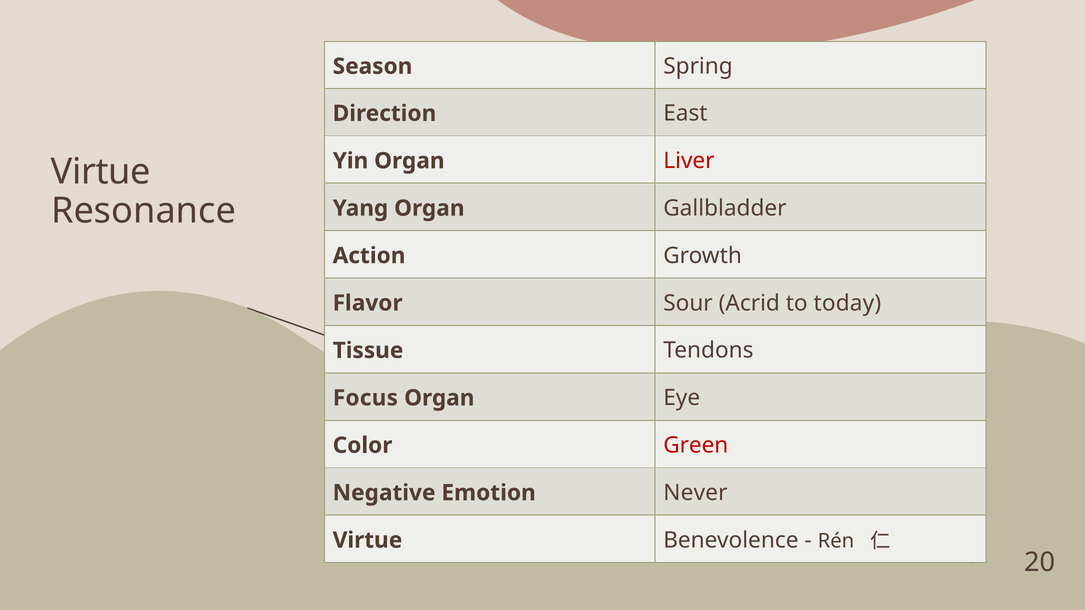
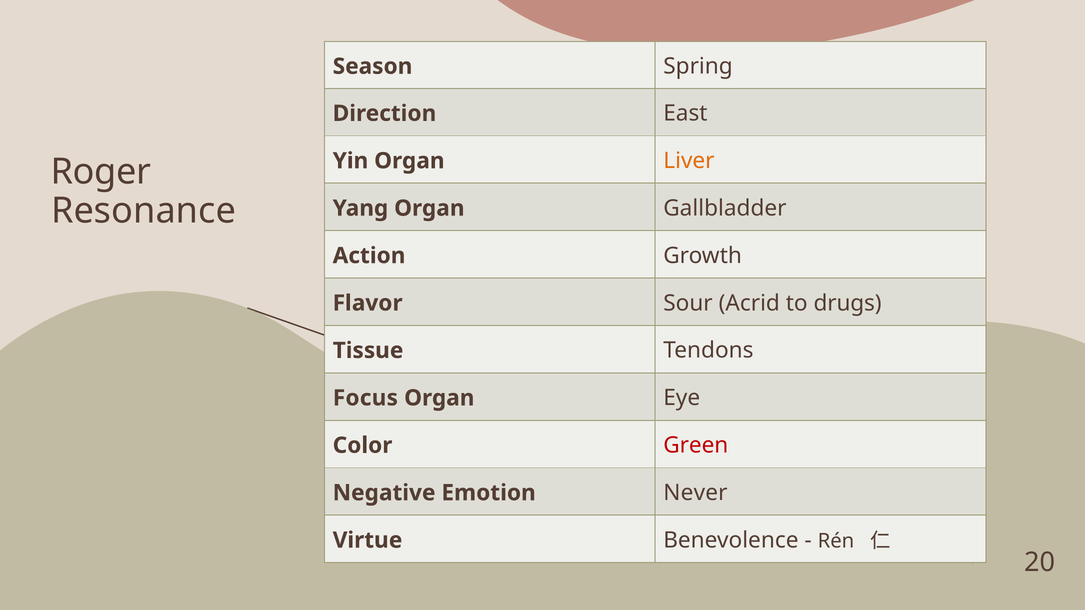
Liver colour: red -> orange
Virtue at (101, 172): Virtue -> Roger
today: today -> drugs
